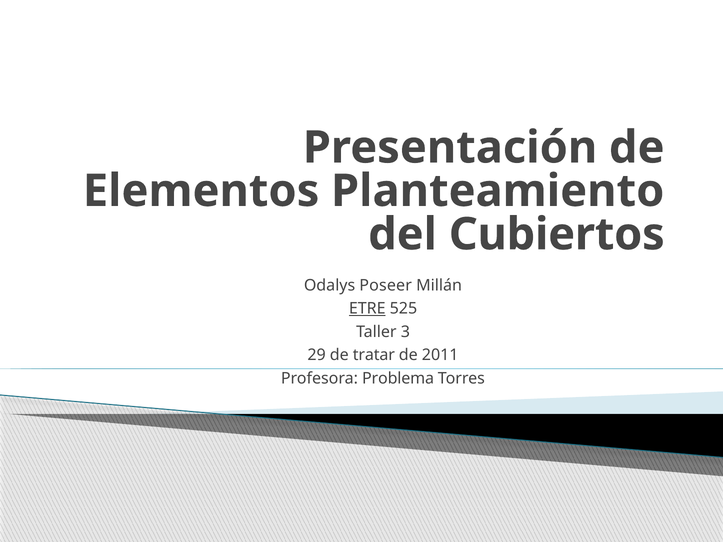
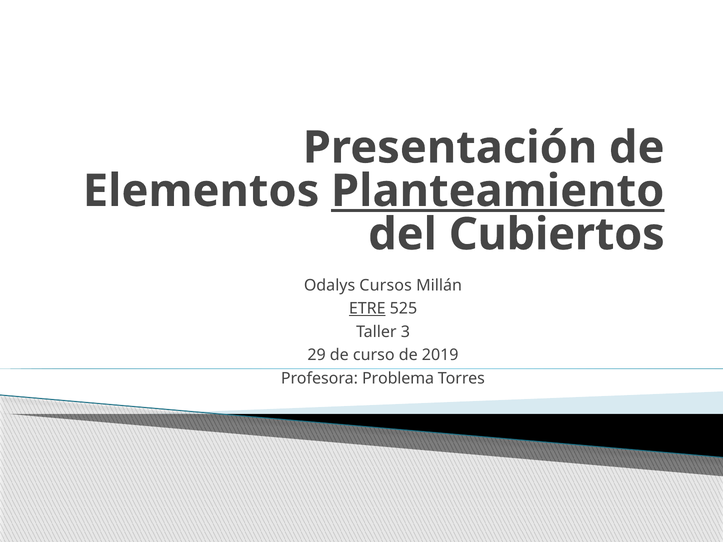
Planteamiento underline: none -> present
Poseer: Poseer -> Cursos
tratar: tratar -> curso
2011: 2011 -> 2019
